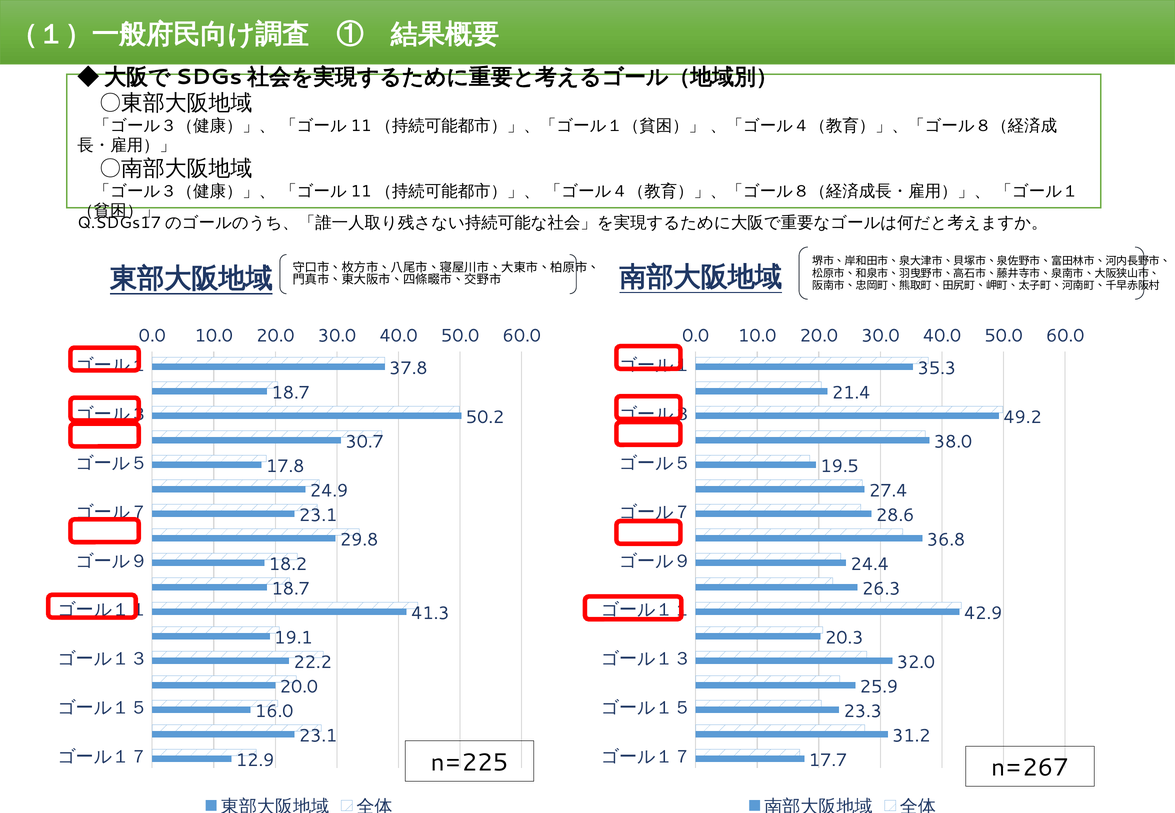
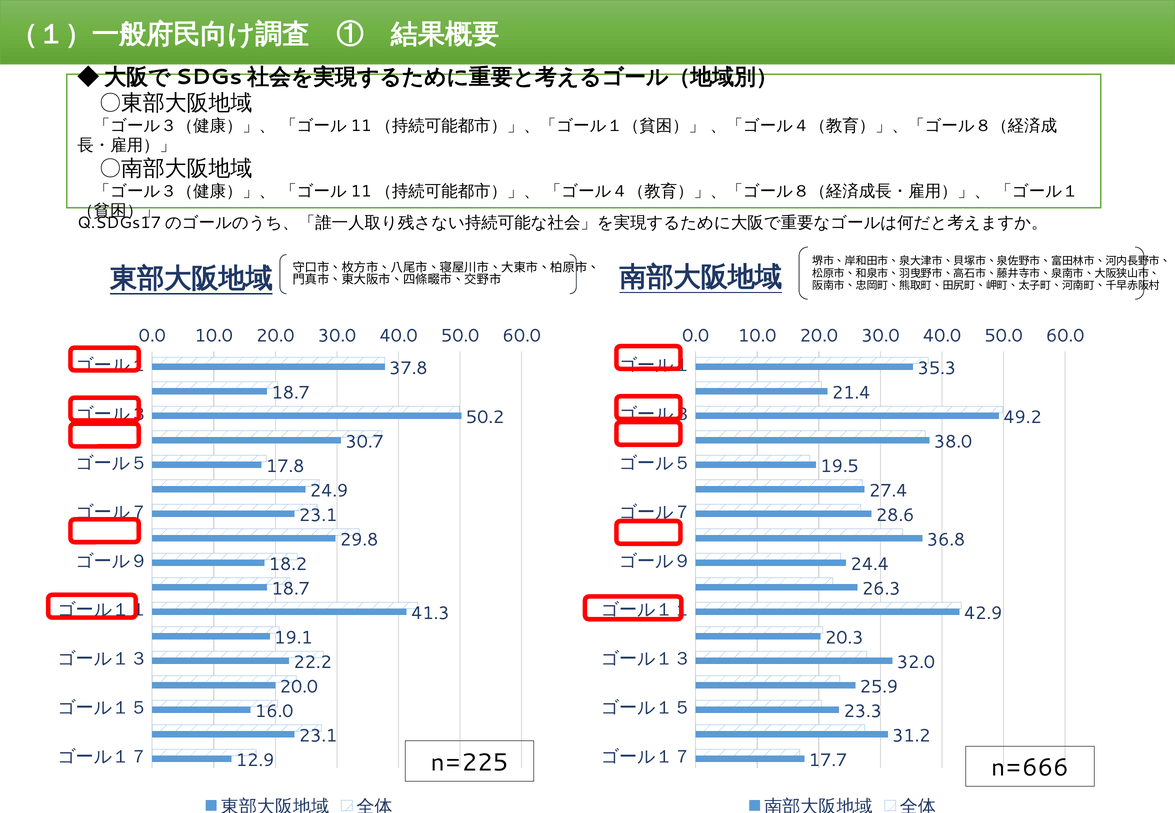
n=267: n=267 -> n=666
